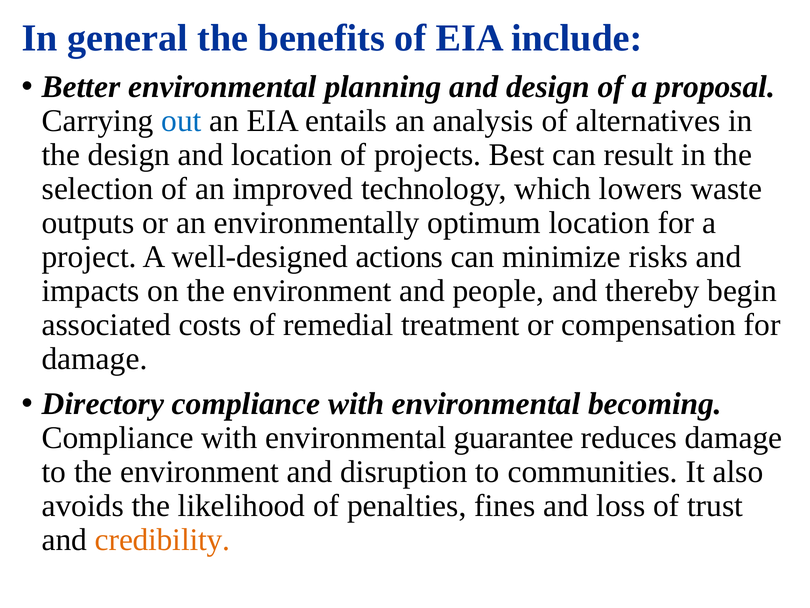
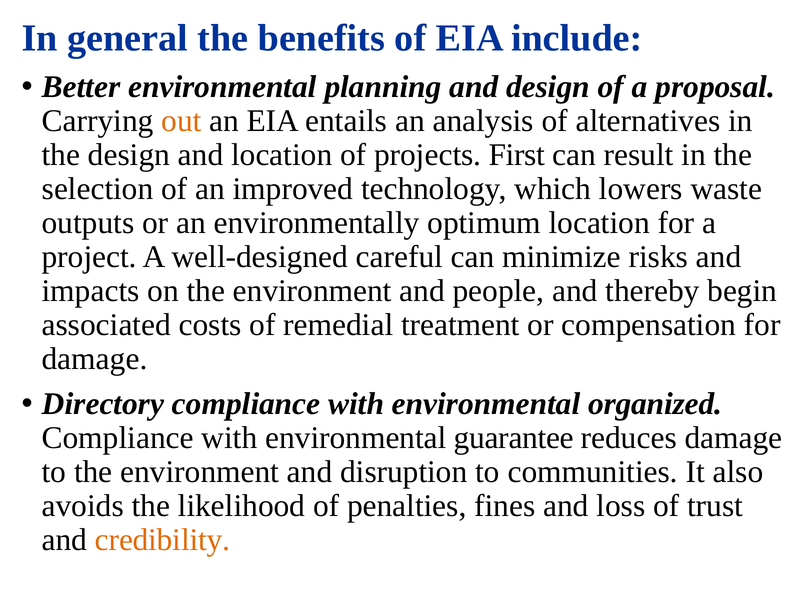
out colour: blue -> orange
Best: Best -> First
actions: actions -> careful
becoming: becoming -> organized
